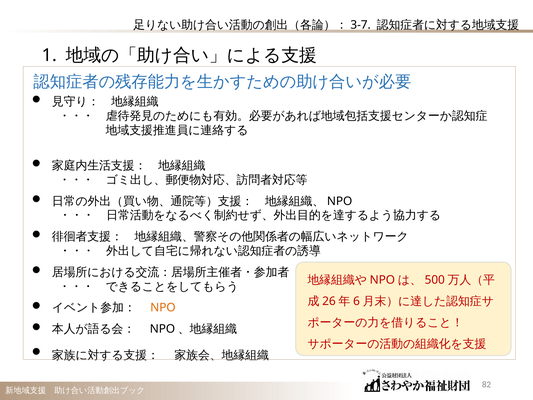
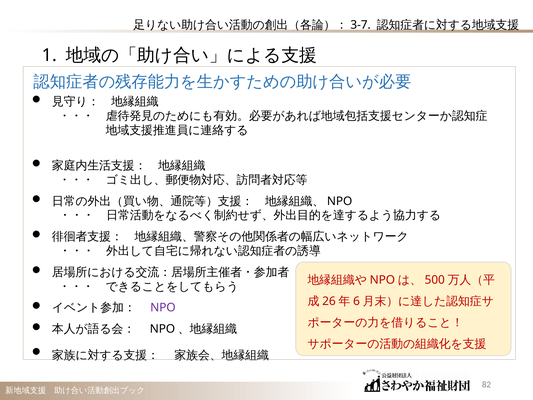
NPO colour: orange -> purple
